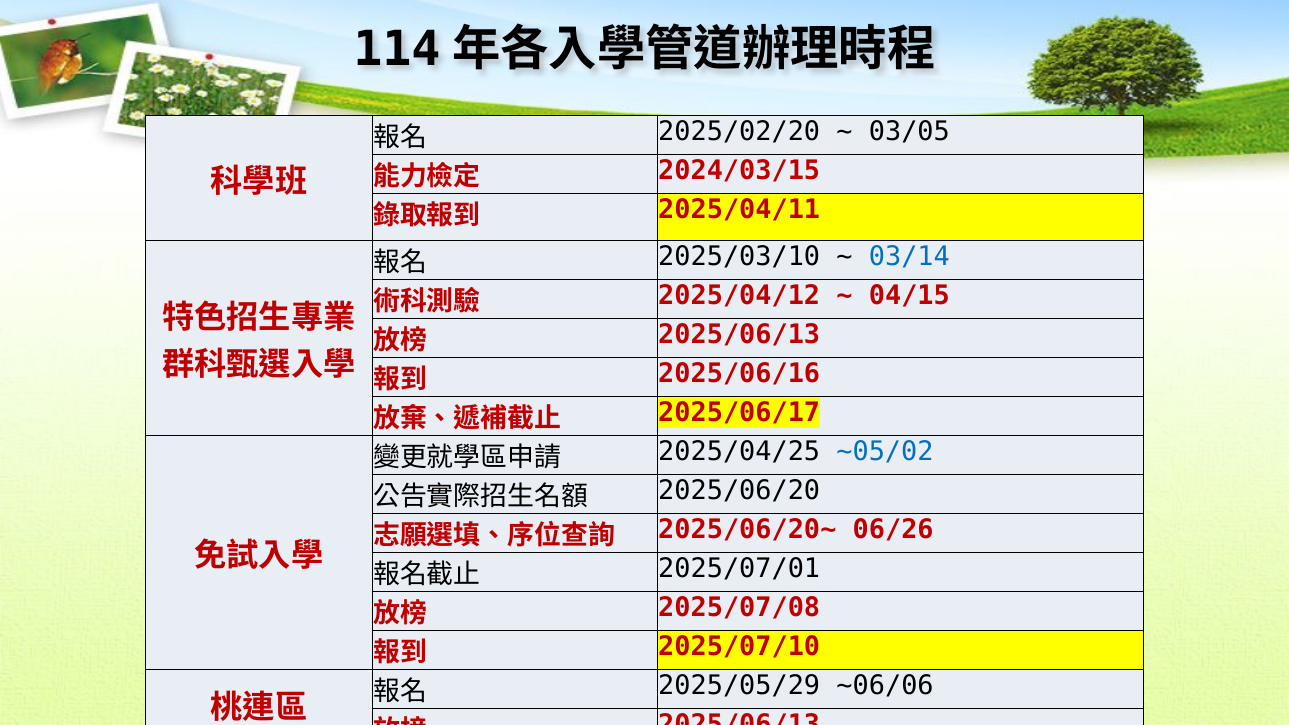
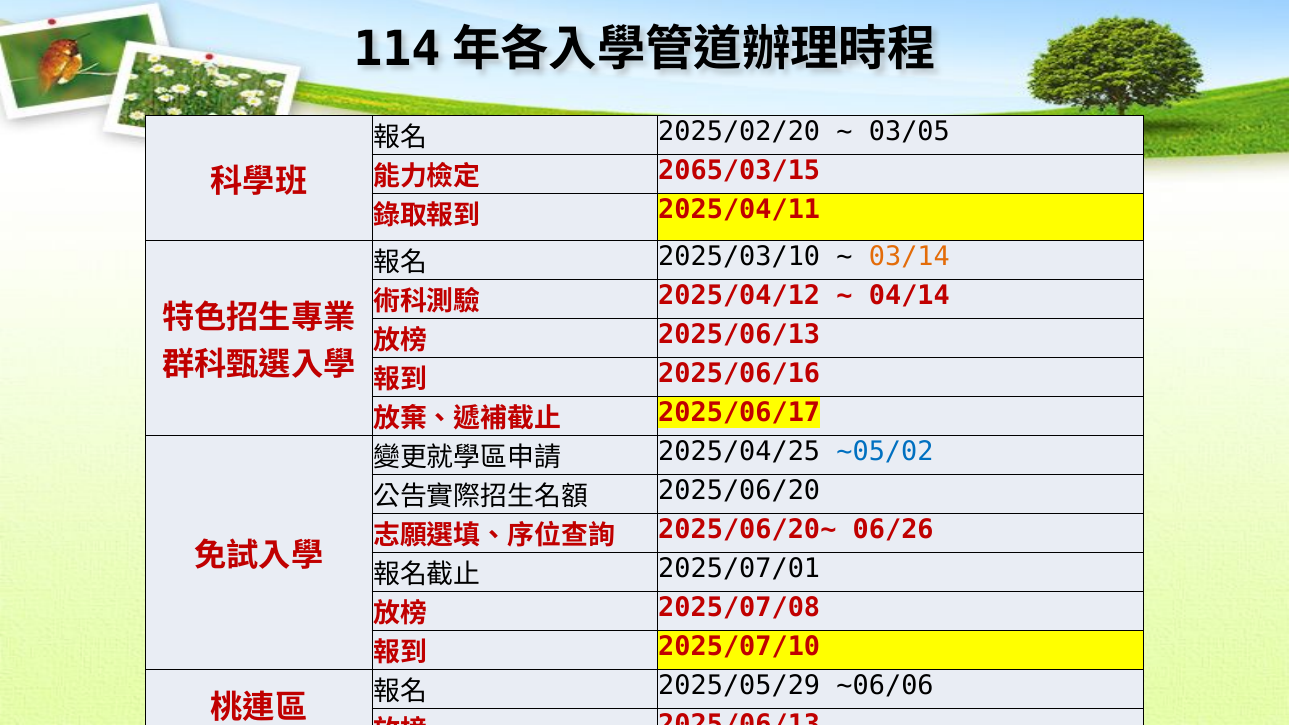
2024/03/15: 2024/03/15 -> 2065/03/15
03/14 colour: blue -> orange
04/15: 04/15 -> 04/14
